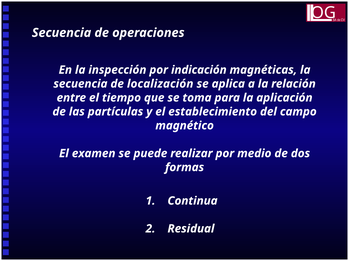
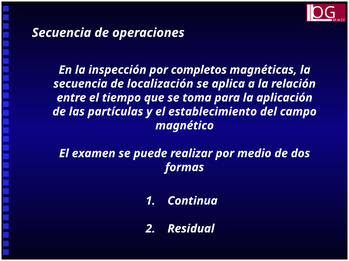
indicación: indicación -> completos
